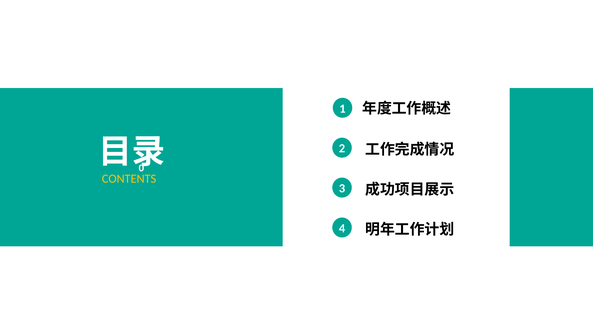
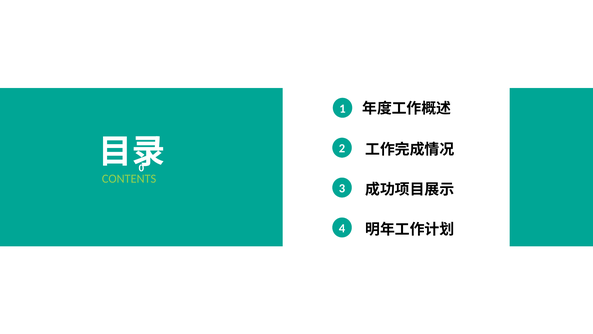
CONTENTS colour: yellow -> light green
